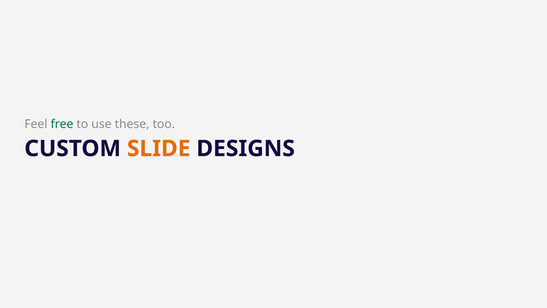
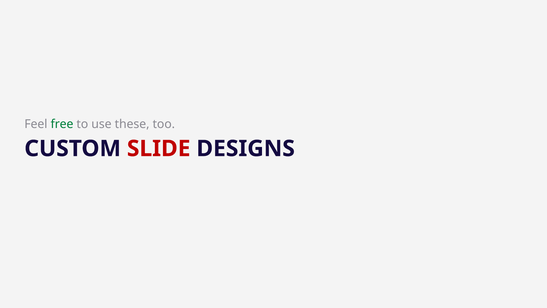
SLIDE colour: orange -> red
